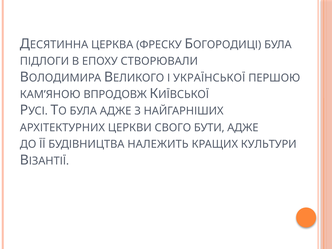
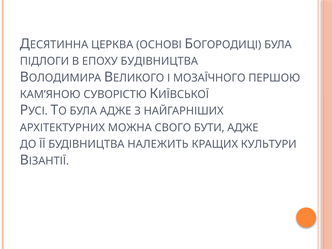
ФРЕСКУ: ФРЕСКУ -> ОСНОВІ
ЕПОХУ СТВОРЮВАЛИ: СТВОРЮВАЛИ -> БУДІВНИЦТВА
УКРАЇНСЬКОЇ: УКРАЇНСЬКОЇ -> МОЗАЇЧНОГО
ВПРОДОВЖ: ВПРОДОВЖ -> СУВОРІСТЮ
ЦЕРКВИ: ЦЕРКВИ -> МОЖНА
